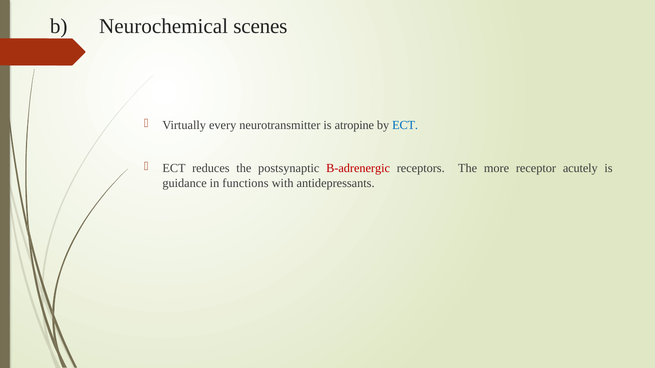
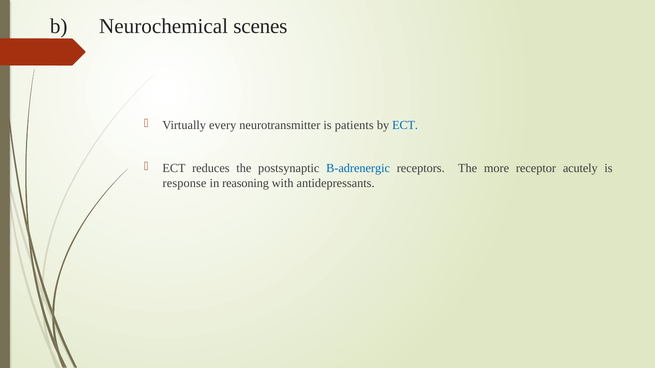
atropine: atropine -> patients
B-adrenergic colour: red -> blue
guidance: guidance -> response
functions: functions -> reasoning
